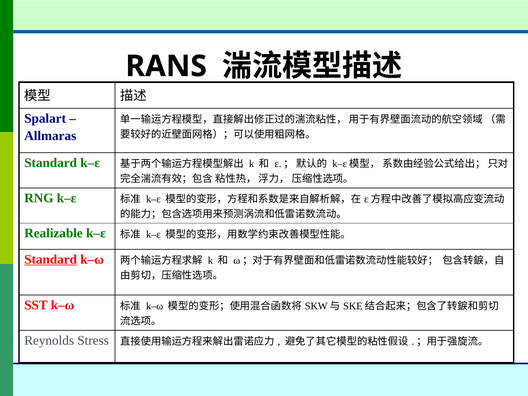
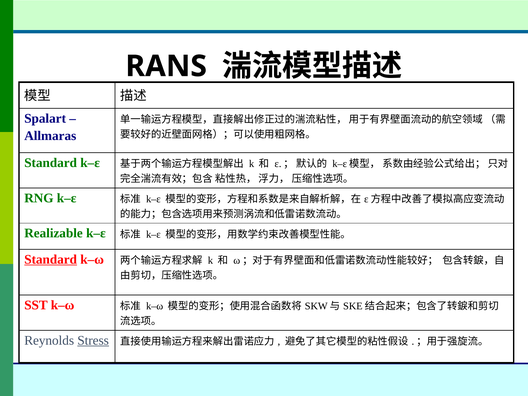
Stress underline: none -> present
